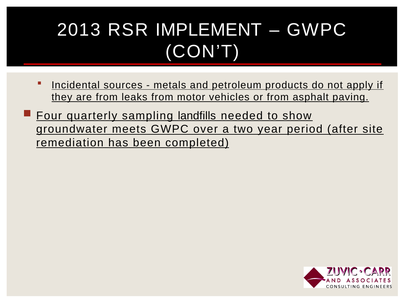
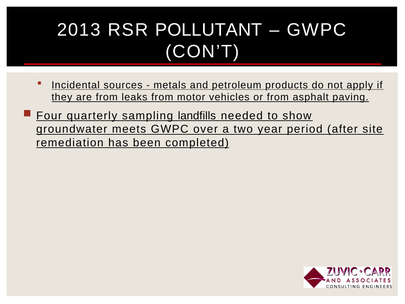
IMPLEMENT: IMPLEMENT -> POLLUTANT
